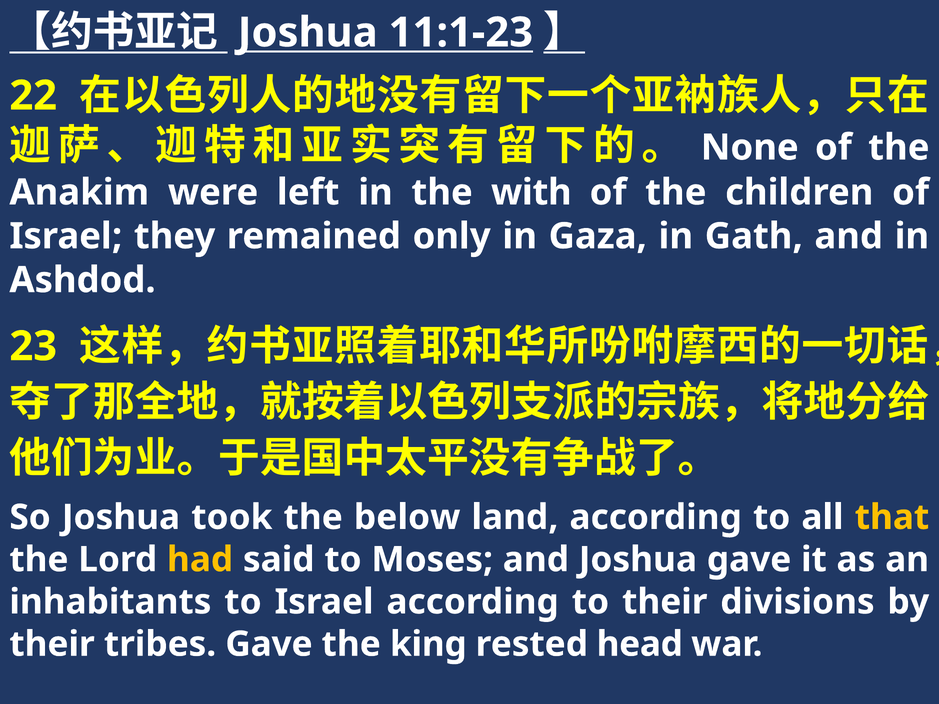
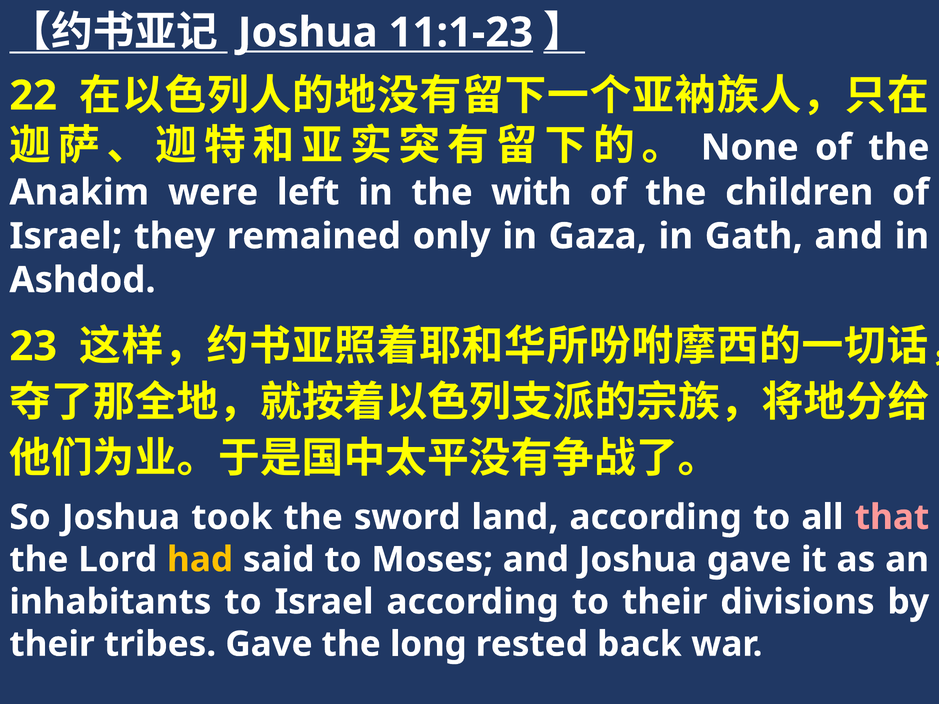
below: below -> sword
that colour: yellow -> pink
king: king -> long
head: head -> back
